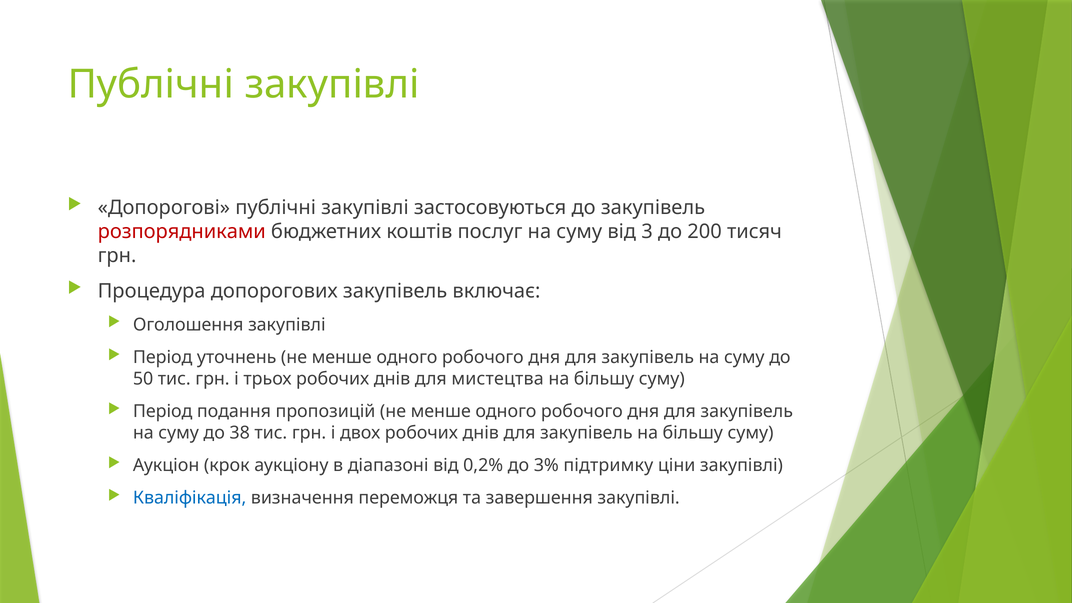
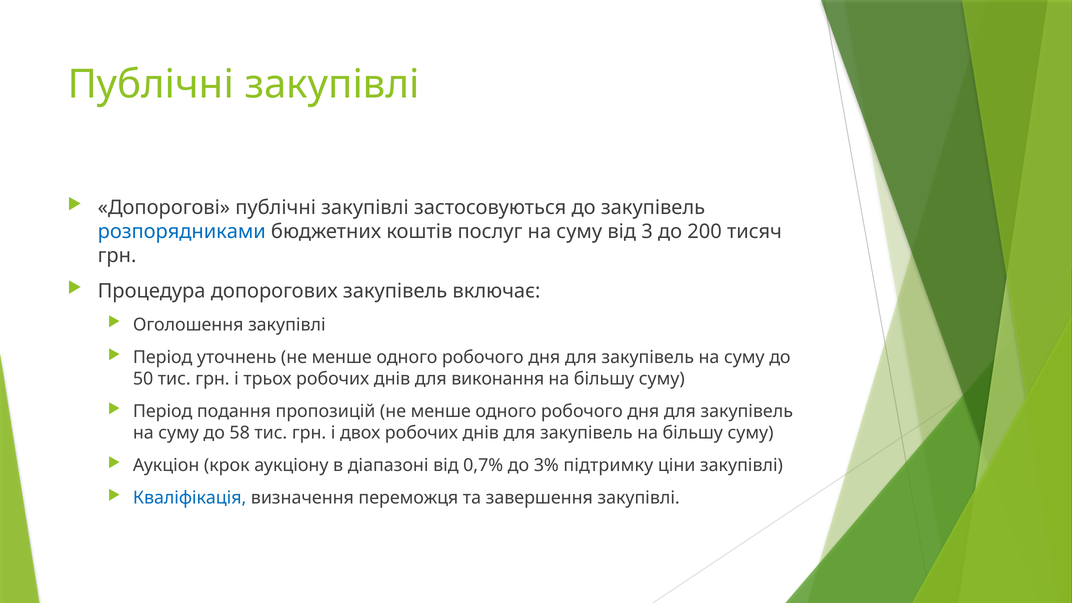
розпорядниками colour: red -> blue
мистецтва: мистецтва -> виконання
38: 38 -> 58
0,2%: 0,2% -> 0,7%
